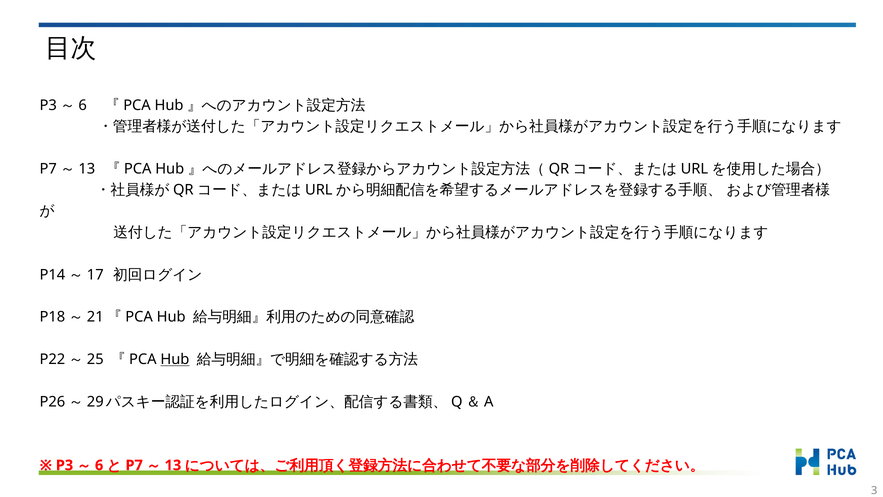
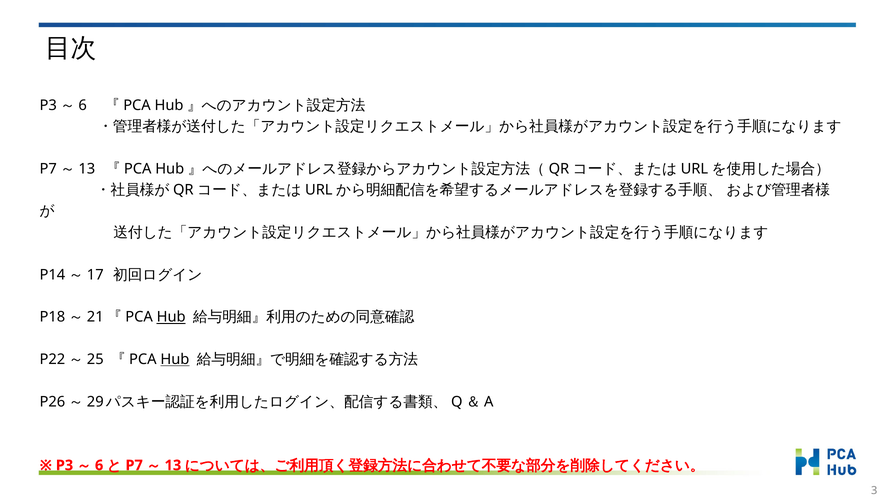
Hub at (171, 317) underline: none -> present
